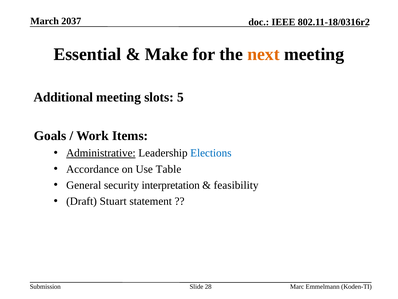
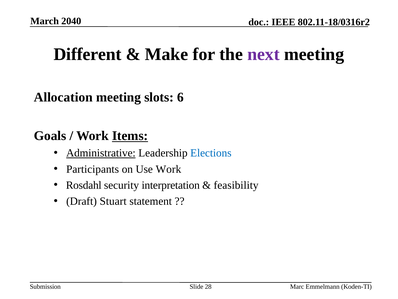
2037: 2037 -> 2040
Essential: Essential -> Different
next colour: orange -> purple
Additional: Additional -> Allocation
5: 5 -> 6
Items underline: none -> present
Accordance: Accordance -> Participants
Use Table: Table -> Work
General: General -> Rosdahl
